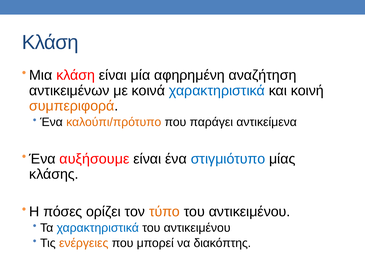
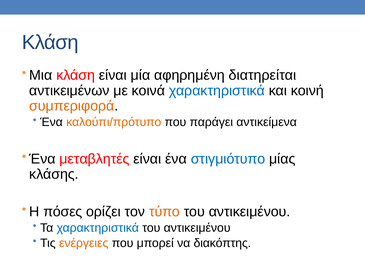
αναζήτηση: αναζήτηση -> διατηρείται
αυξήσουμε: αυξήσουμε -> μεταβλητές
